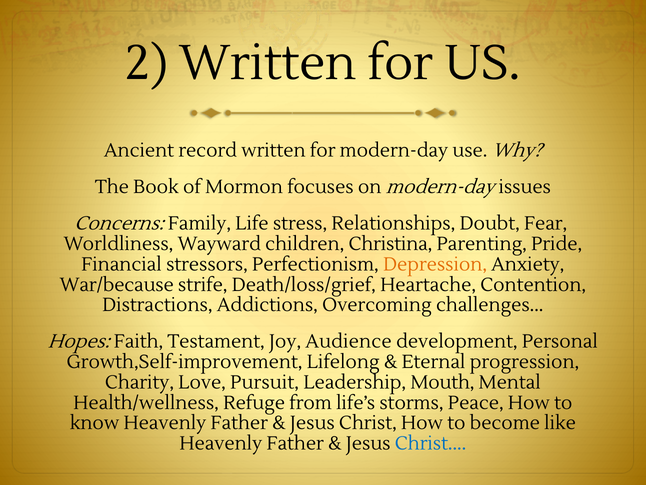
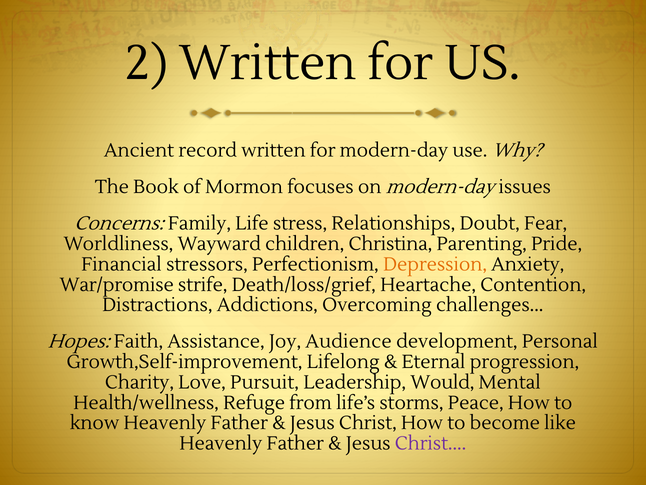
War/because: War/because -> War/promise
Testament: Testament -> Assistance
Mouth: Mouth -> Would
Christ at (431, 443) colour: blue -> purple
